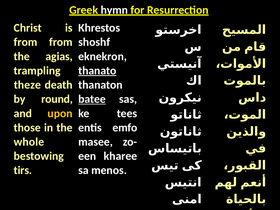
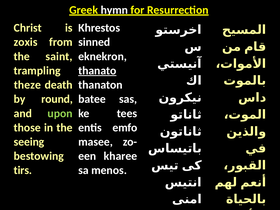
from at (26, 42): from -> zoxis
shoshf: shoshf -> sinned
agias: agias -> saint
batee underline: present -> none
upon colour: yellow -> light green
whole: whole -> seeing
